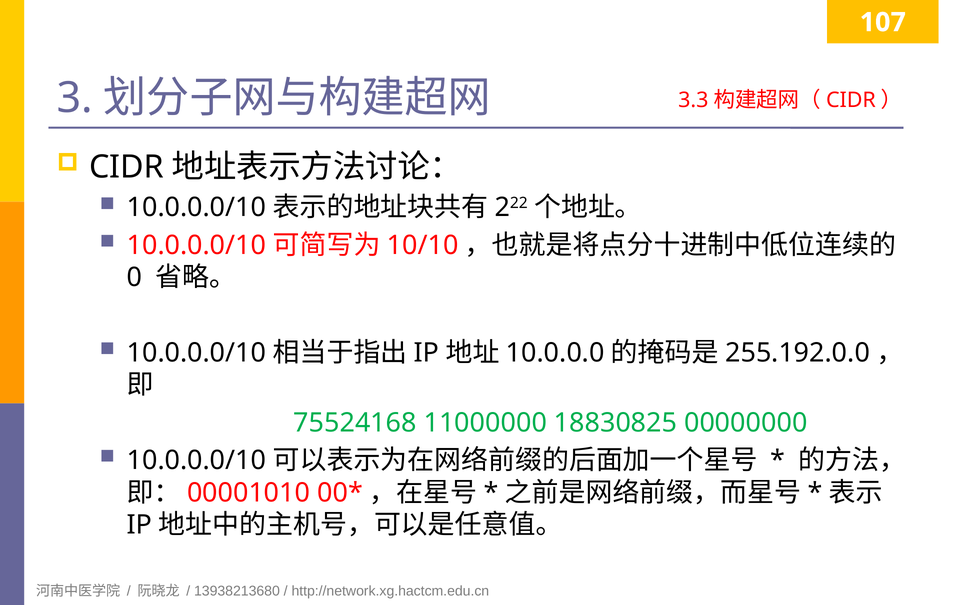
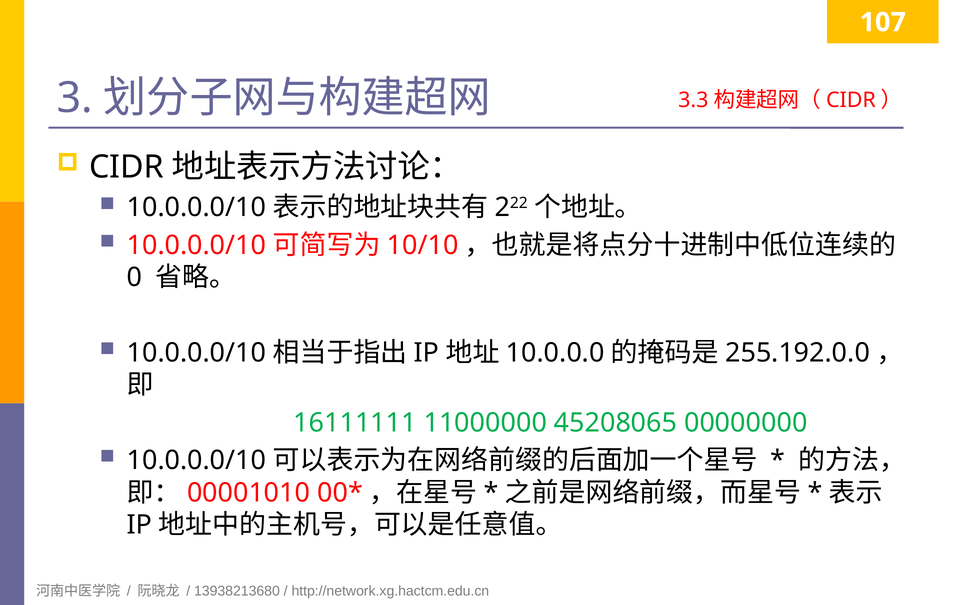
75524168: 75524168 -> 16111111
18830825: 18830825 -> 45208065
